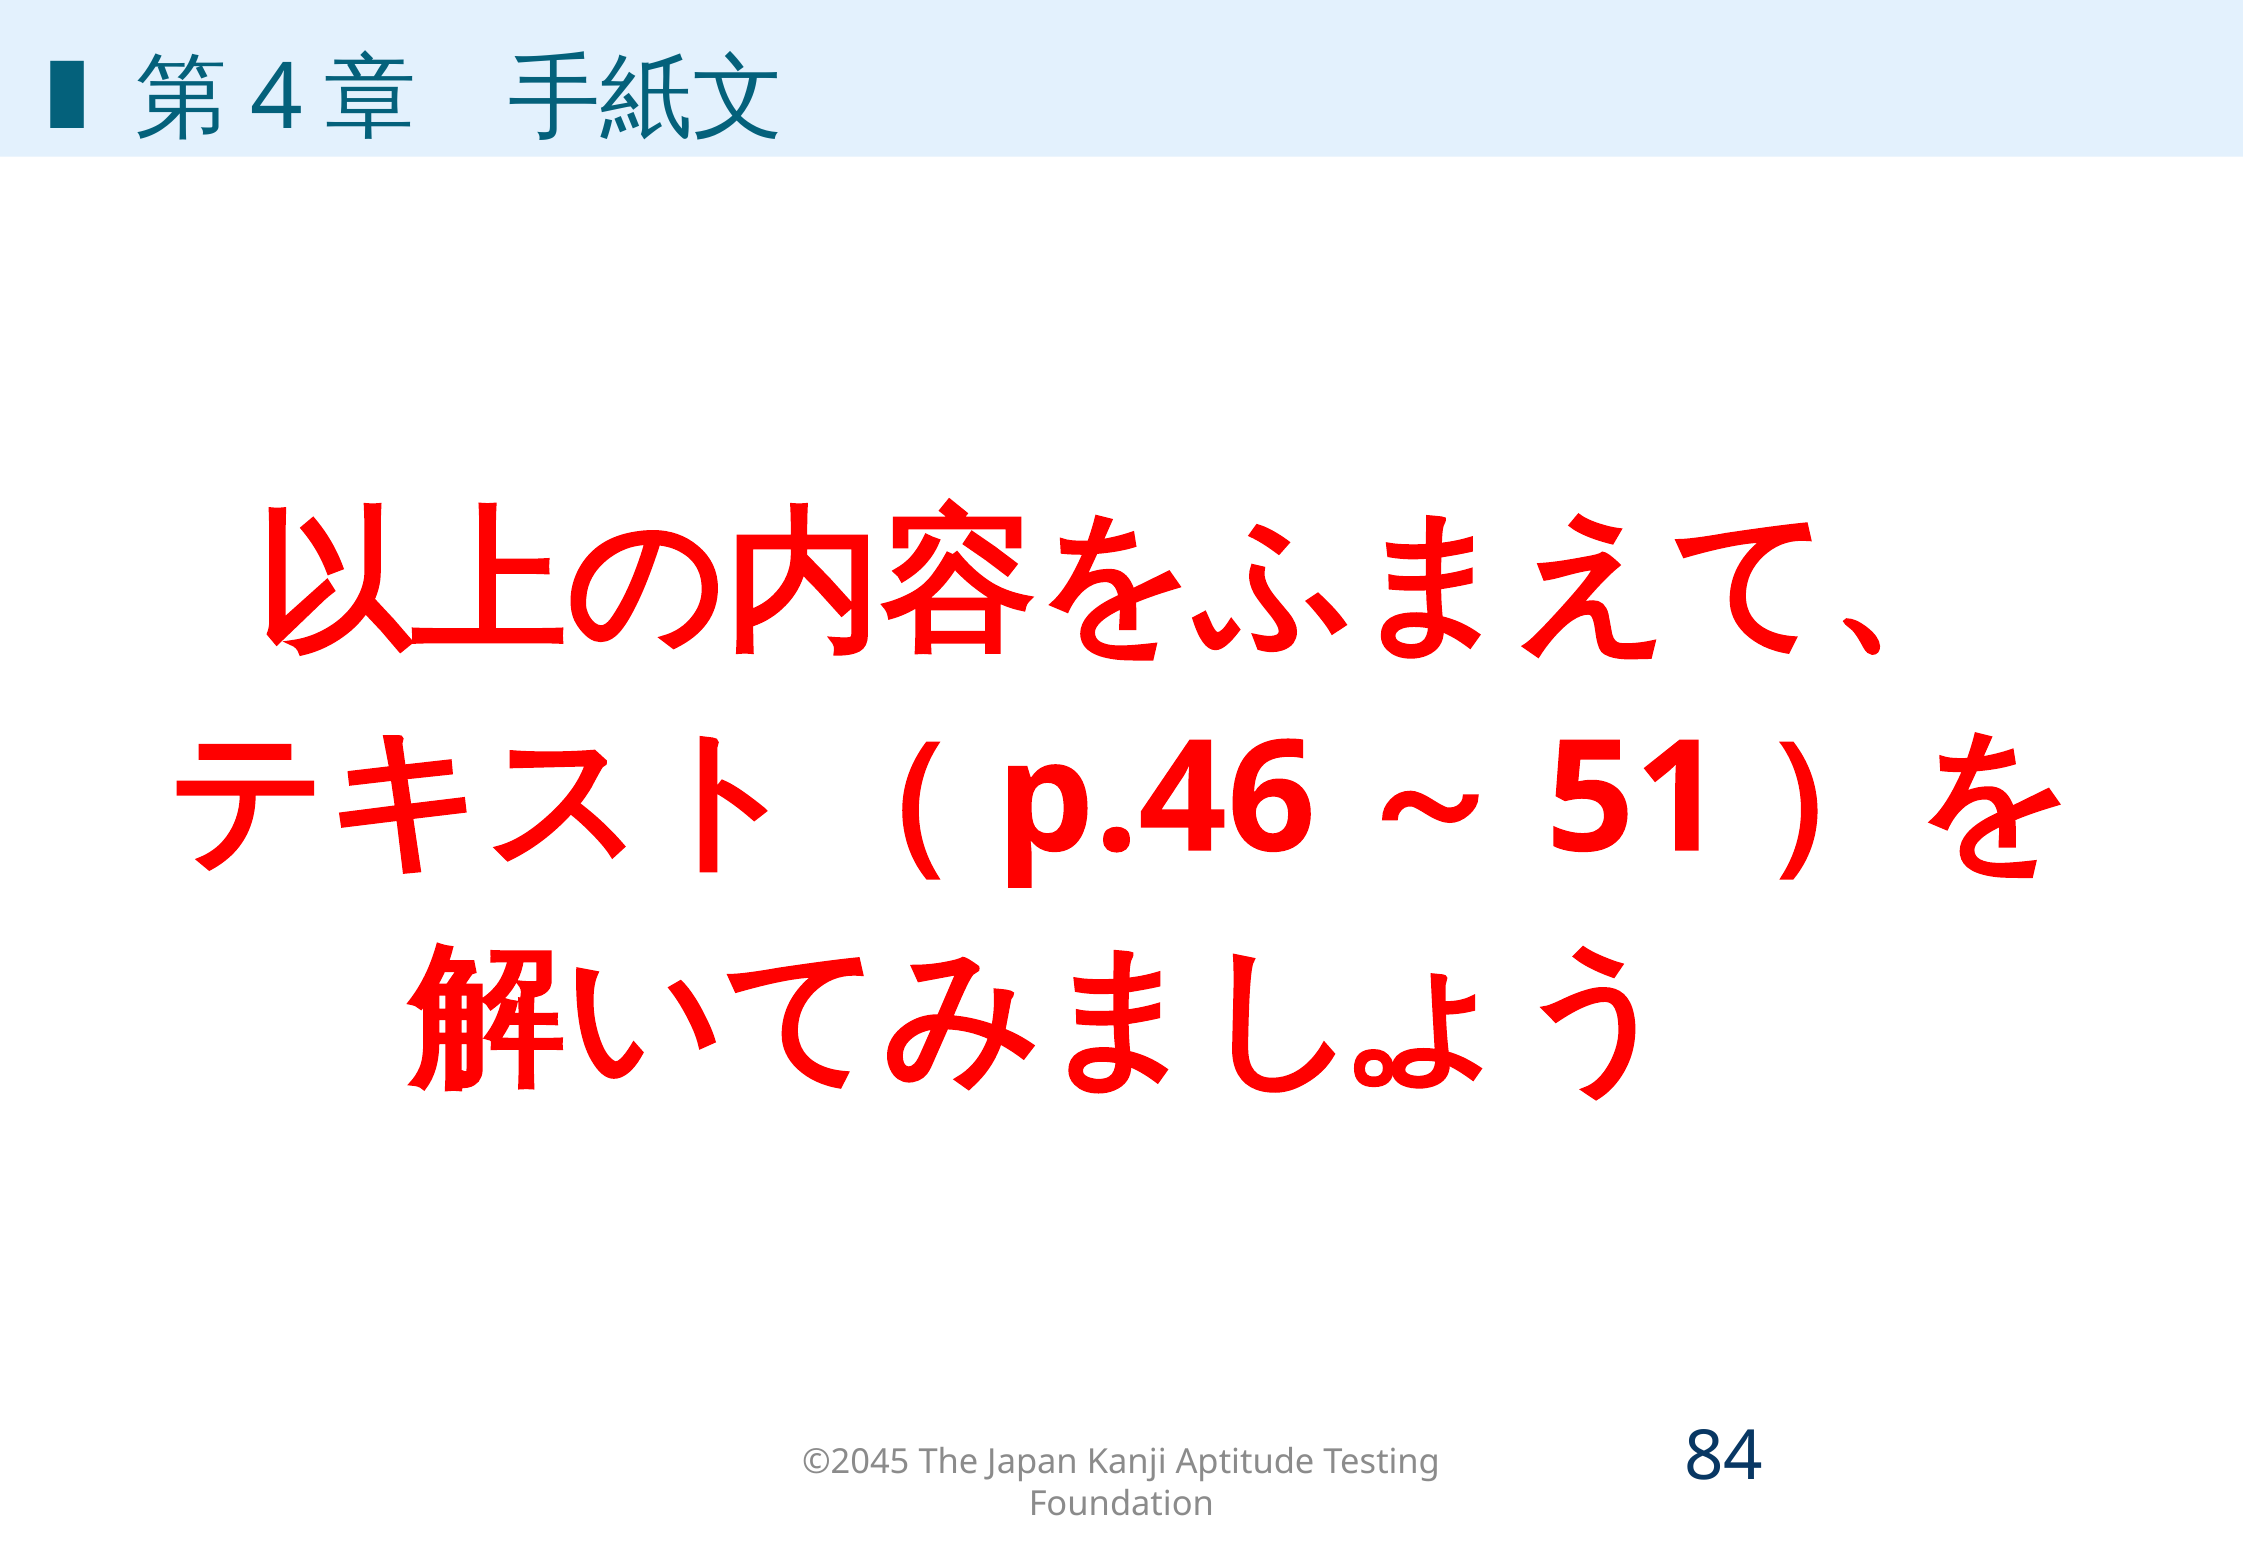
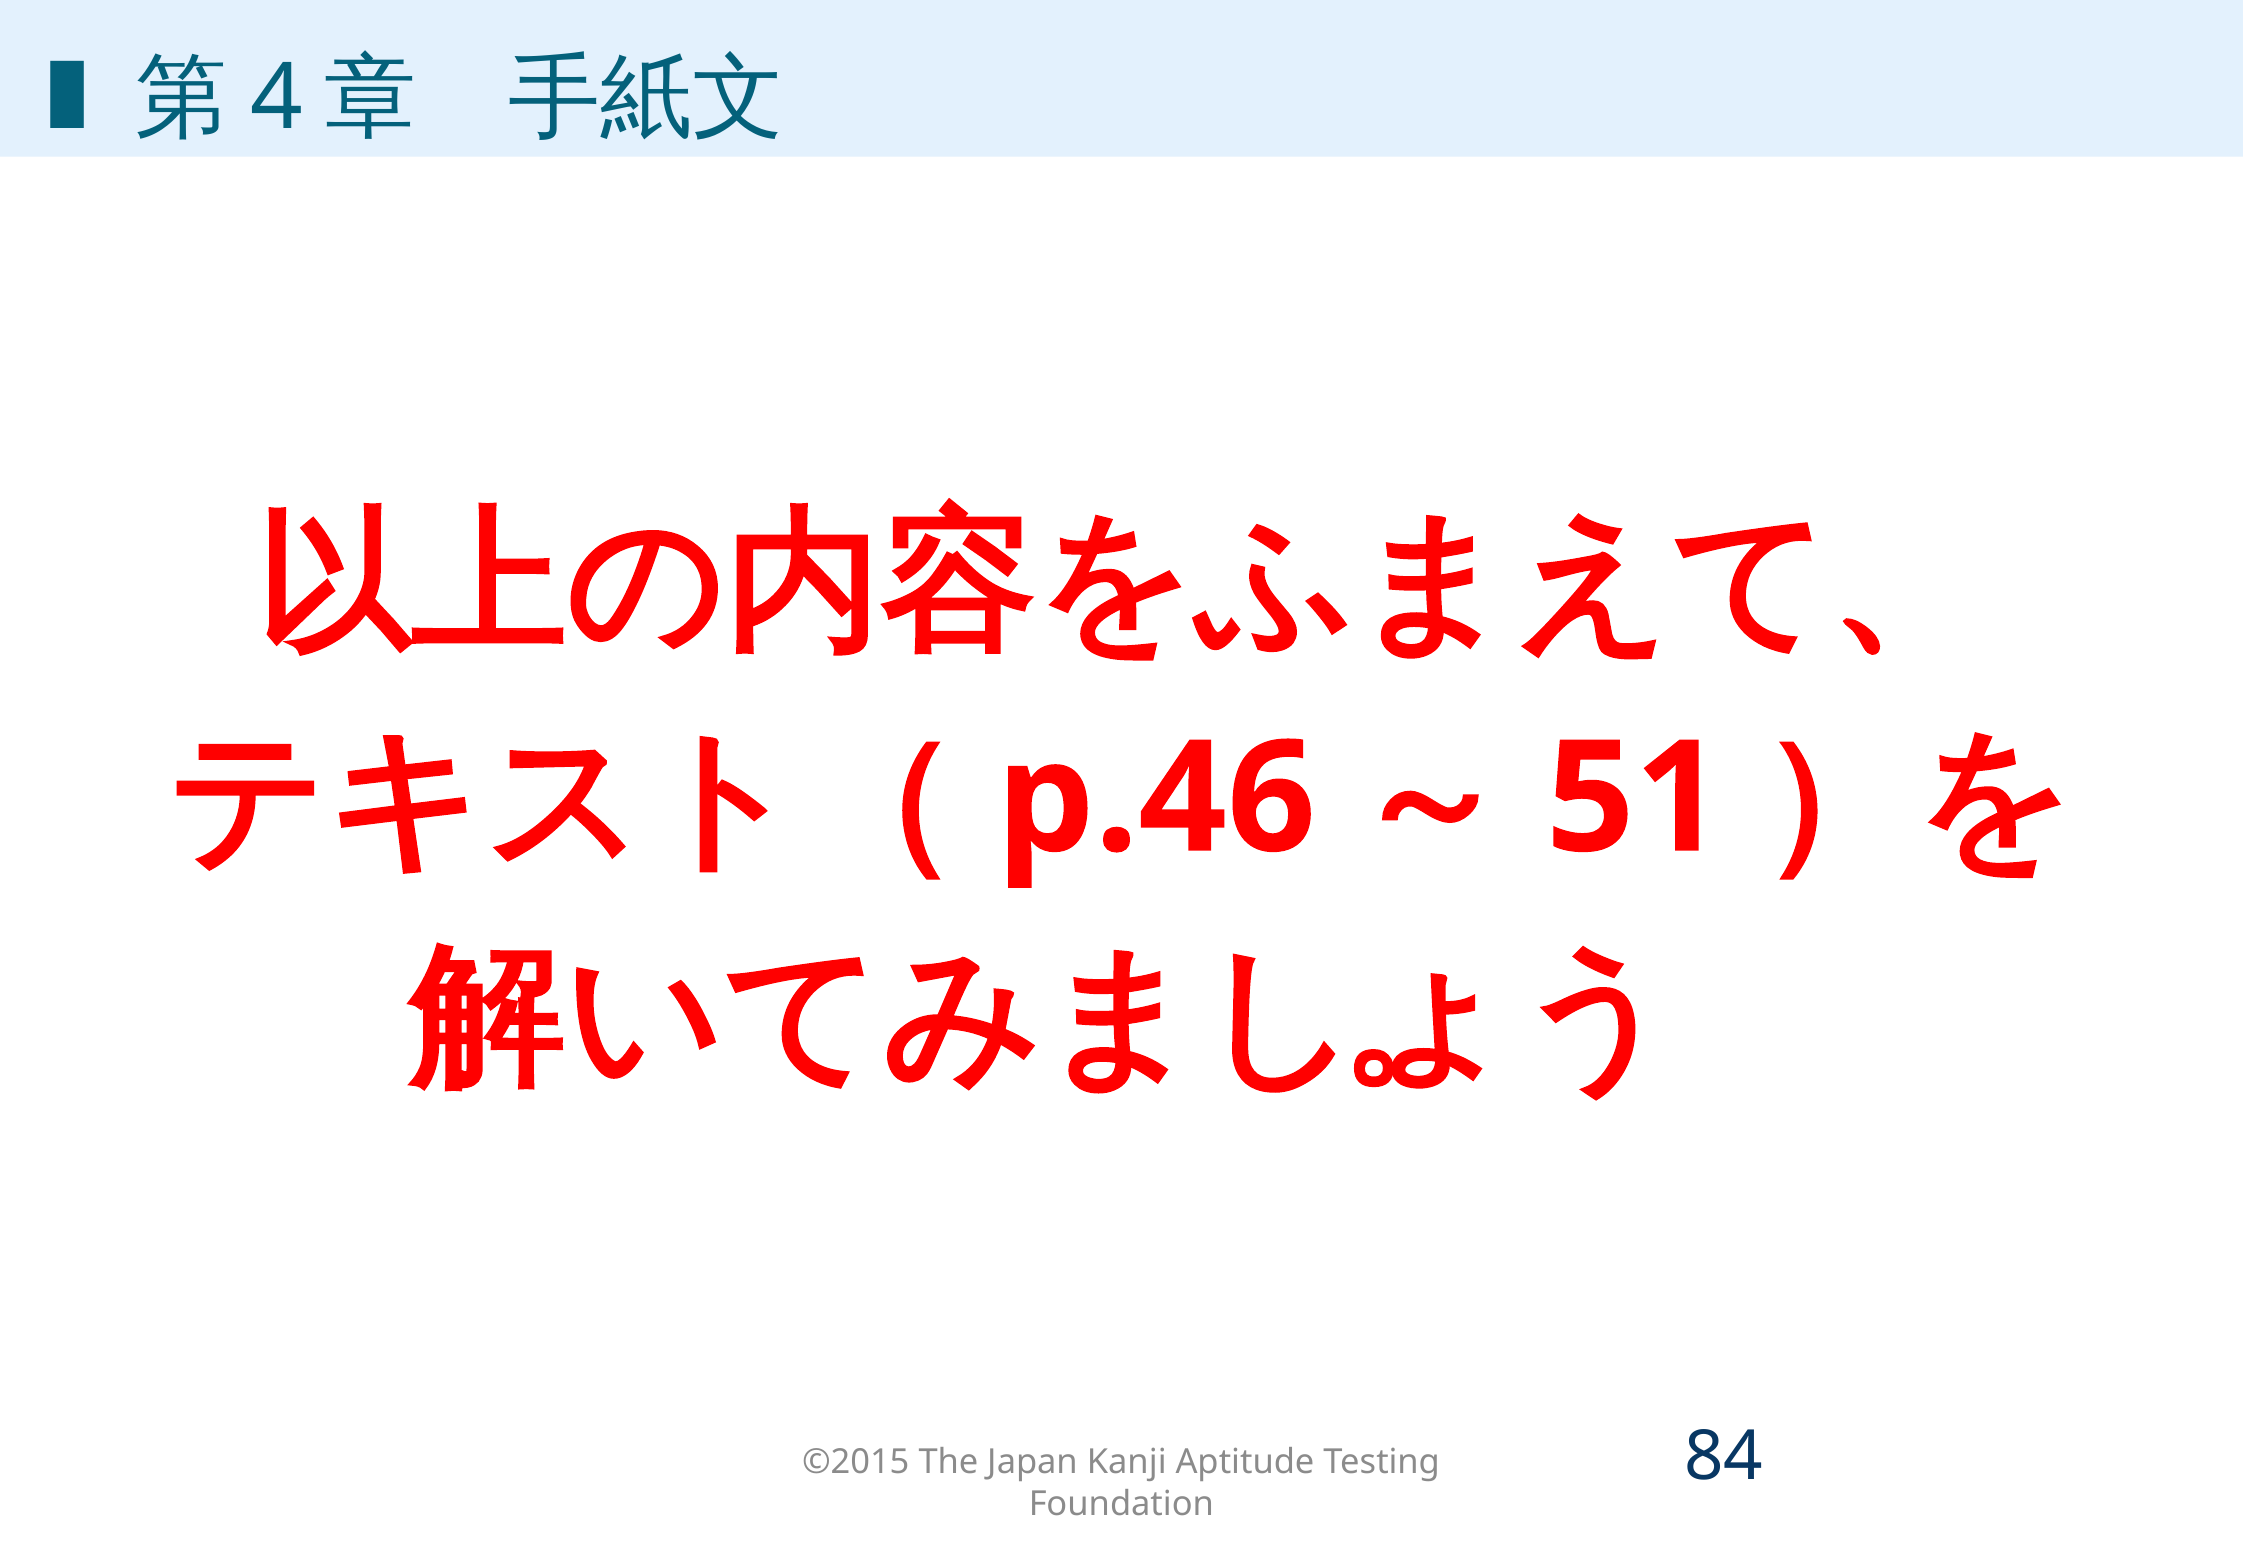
©2045: ©2045 -> ©2015
